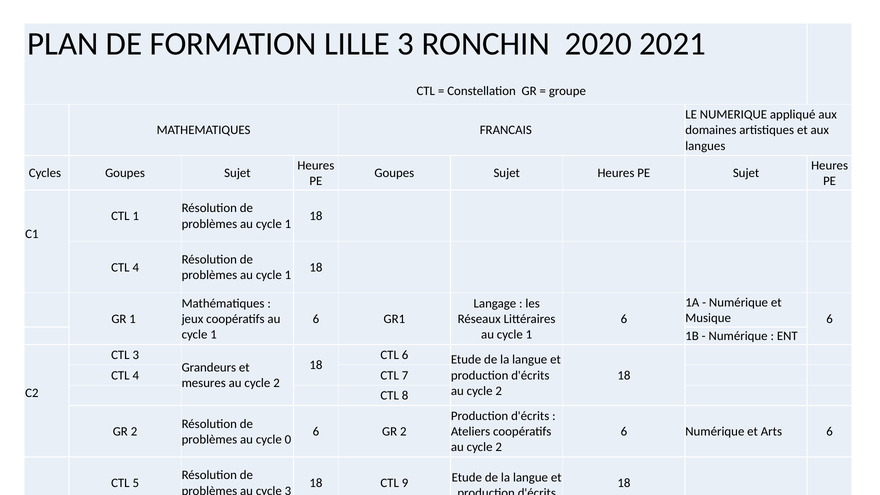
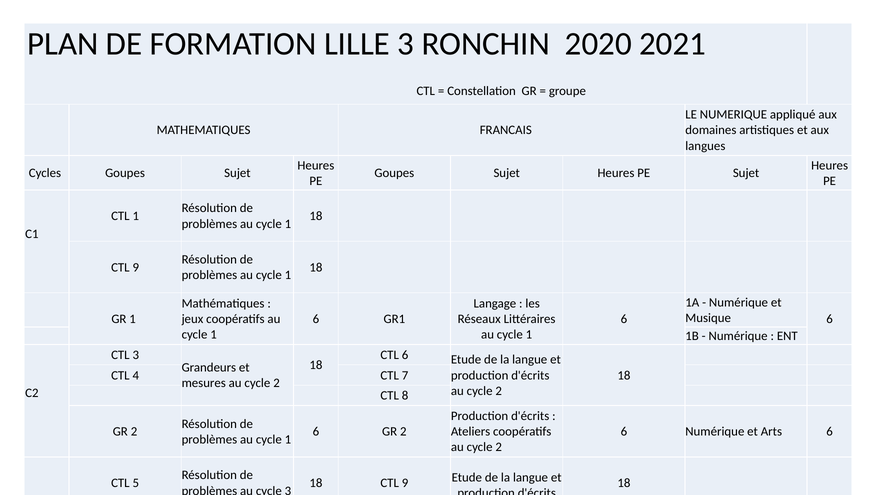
4 at (136, 267): 4 -> 9
0 at (288, 439): 0 -> 1
